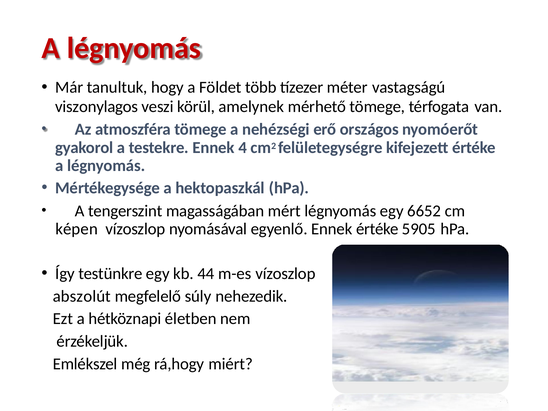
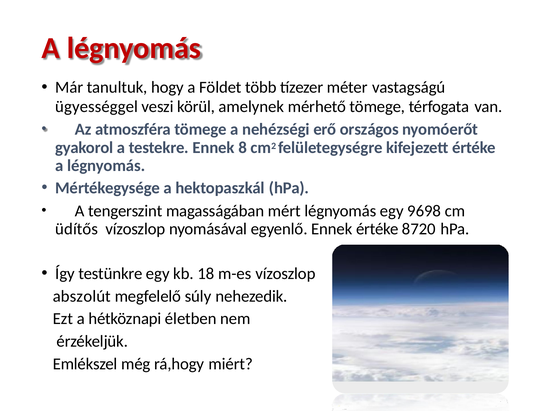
viszonylagos: viszonylagos -> ügyességgel
4: 4 -> 8
6652: 6652 -> 9698
képen: képen -> üdítős
5905: 5905 -> 8720
44: 44 -> 18
